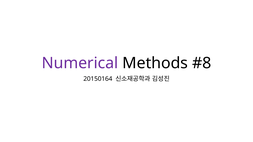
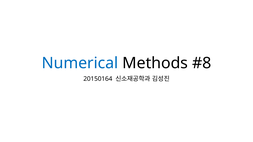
Numerical colour: purple -> blue
